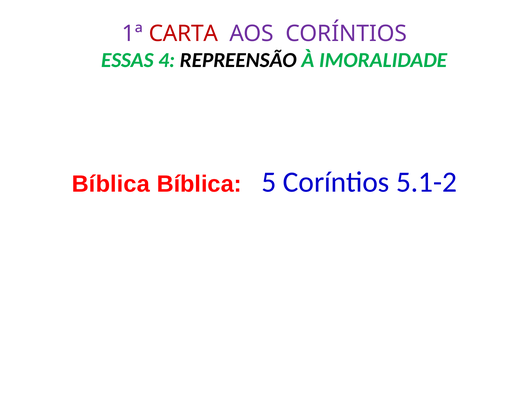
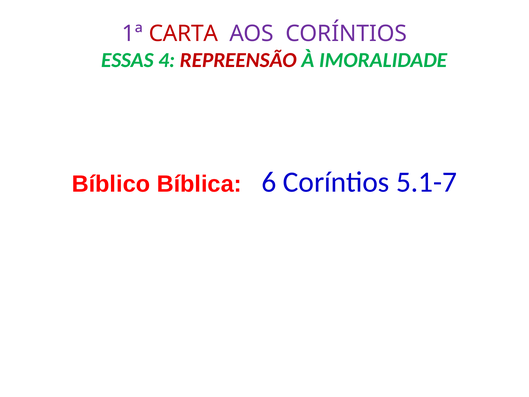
REPREENSÃO colour: black -> red
Bíblica at (111, 184): Bíblica -> Bíblico
5: 5 -> 6
5.1-2: 5.1-2 -> 5.1-7
